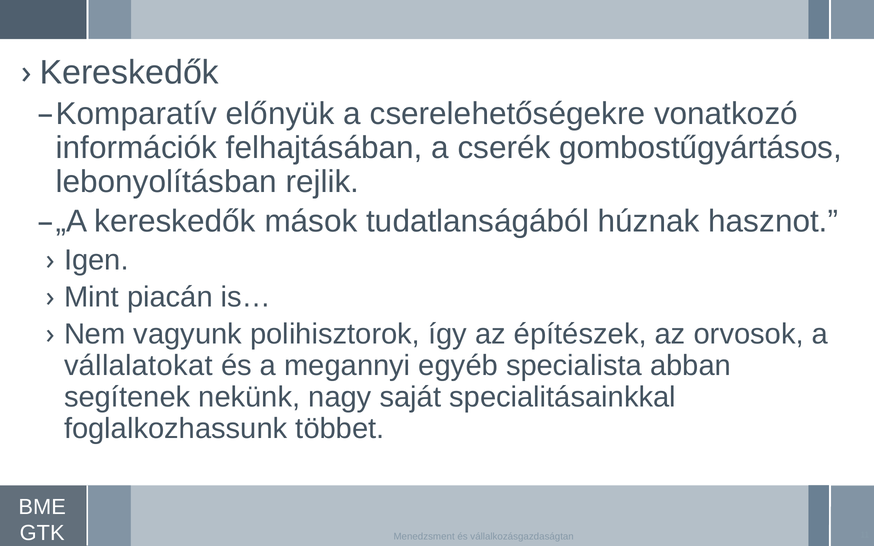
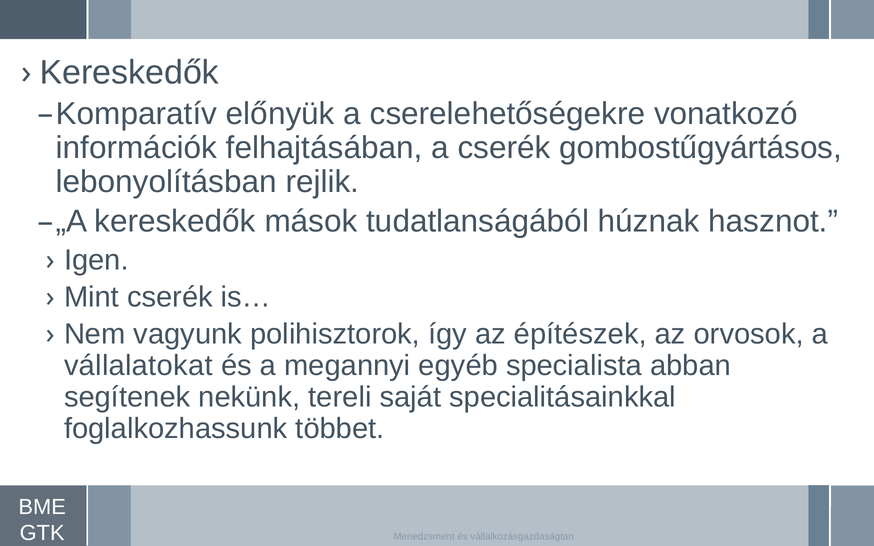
Mint piacán: piacán -> cserék
nagy: nagy -> tereli
